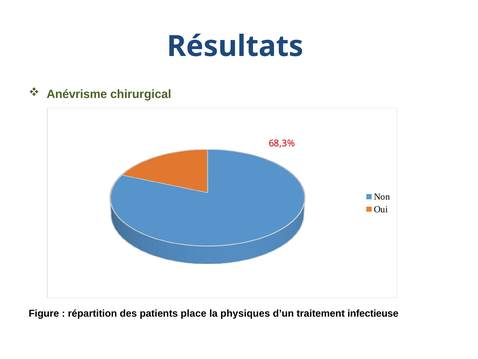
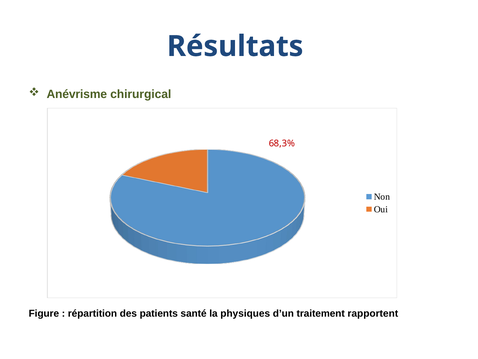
place: place -> santé
infectieuse: infectieuse -> rapportent
